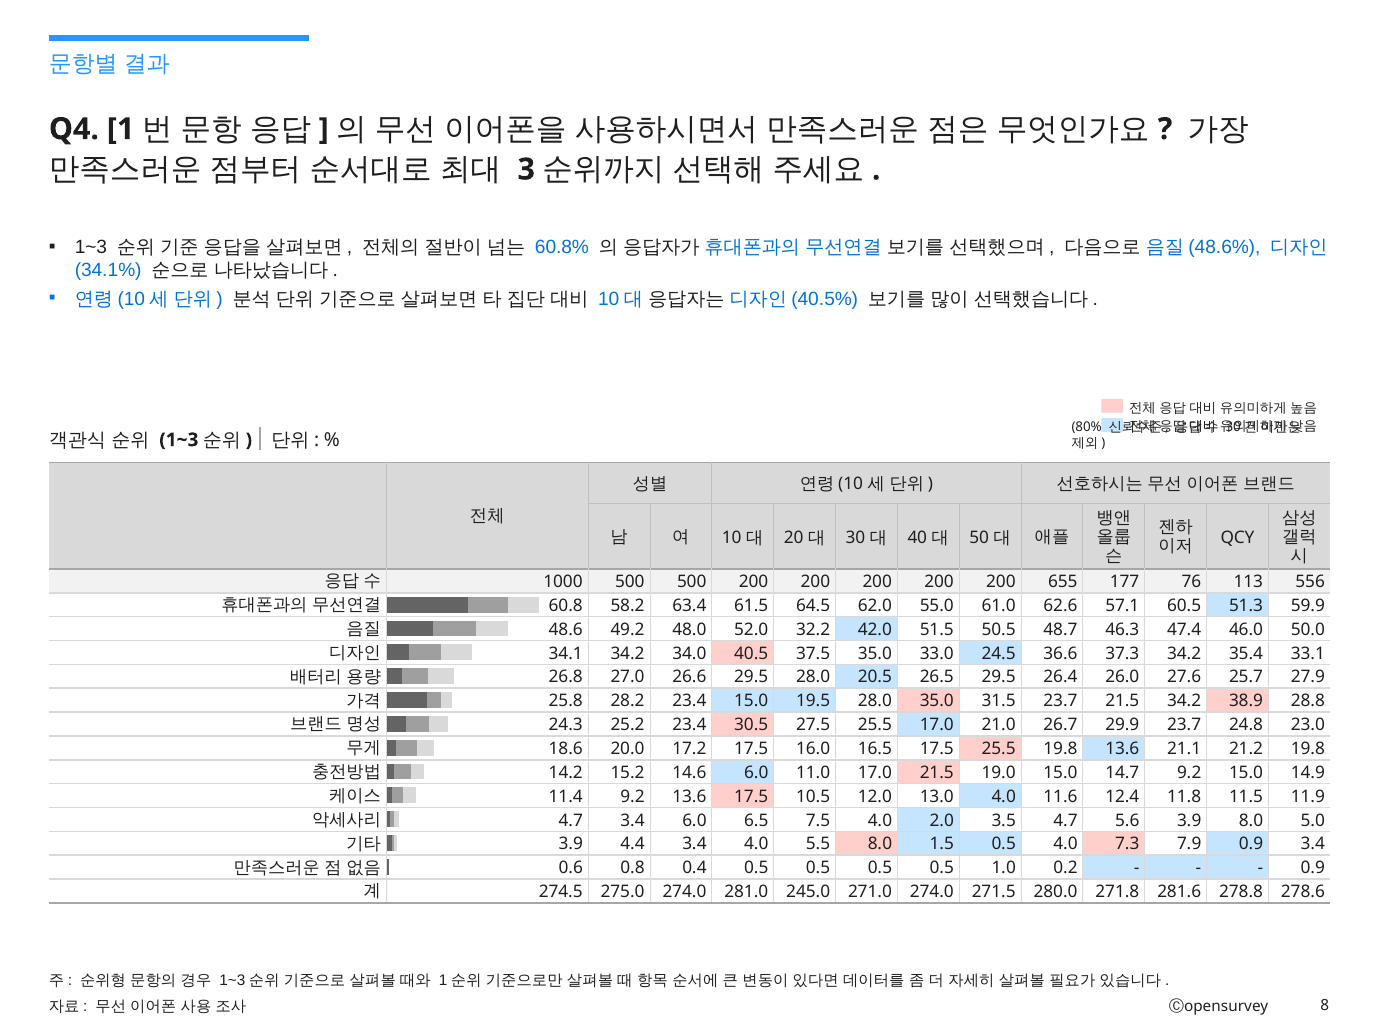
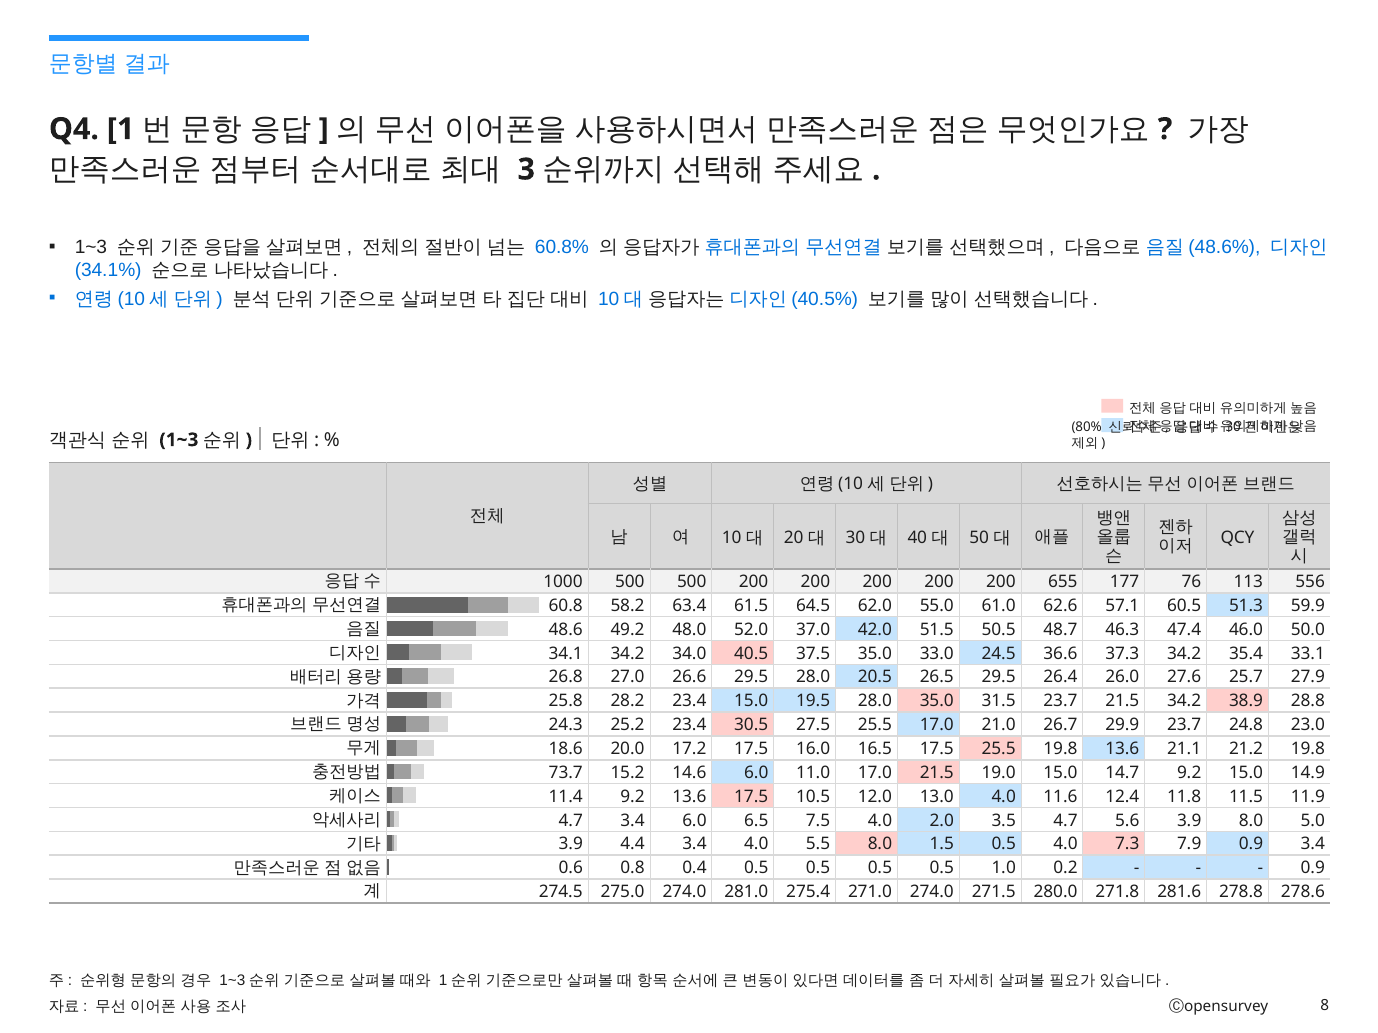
32.2: 32.2 -> 37.0
14.2: 14.2 -> 73.7
245.0: 245.0 -> 275.4
